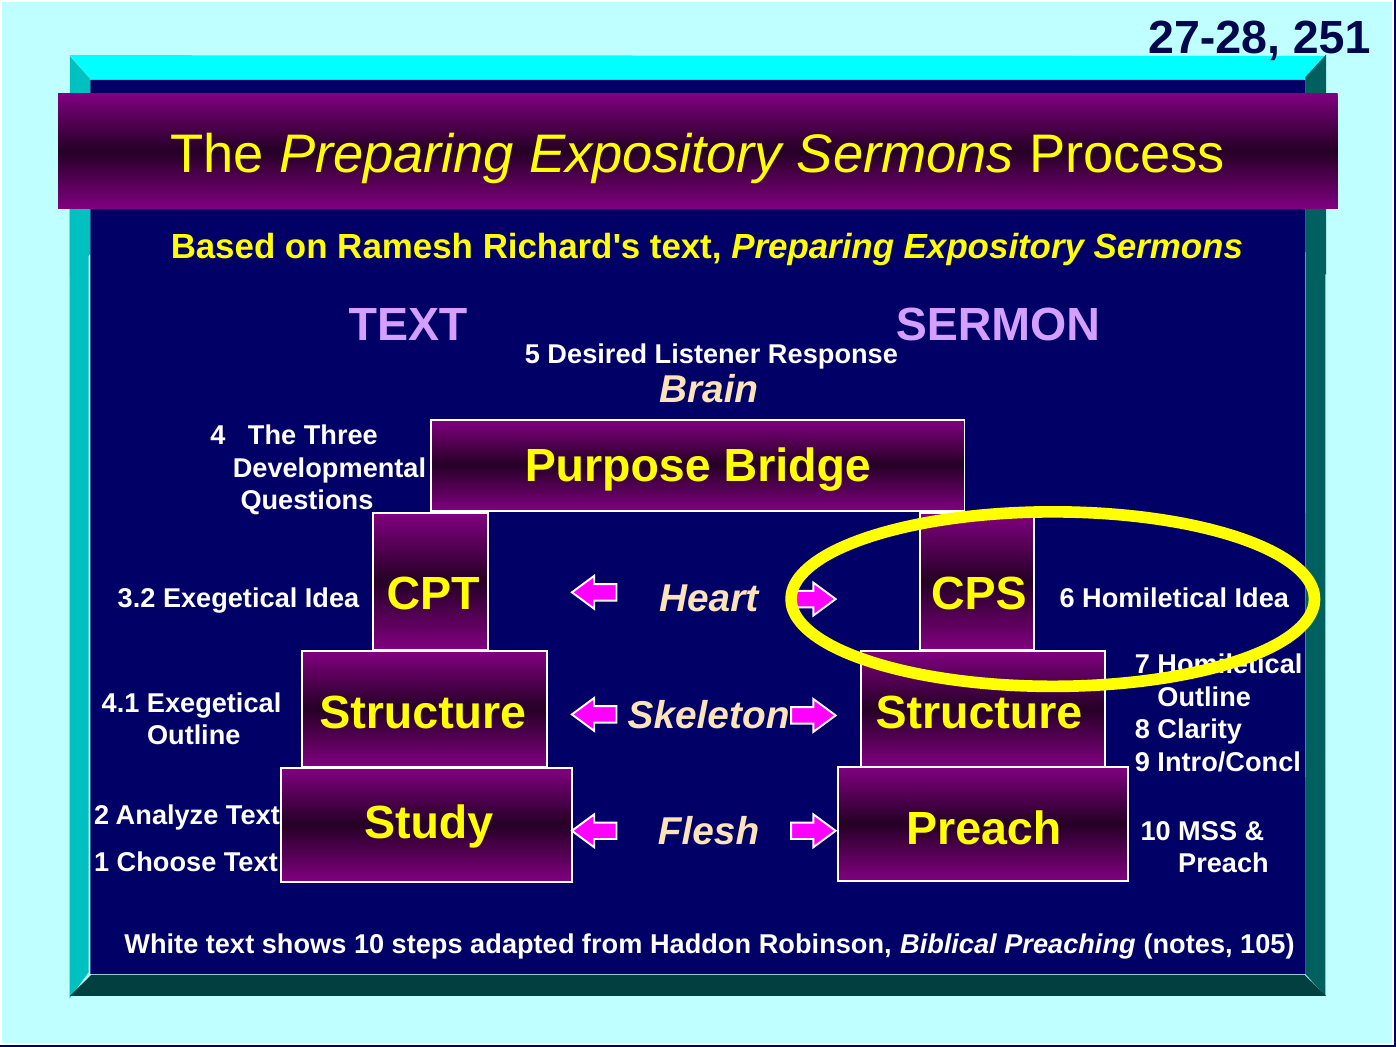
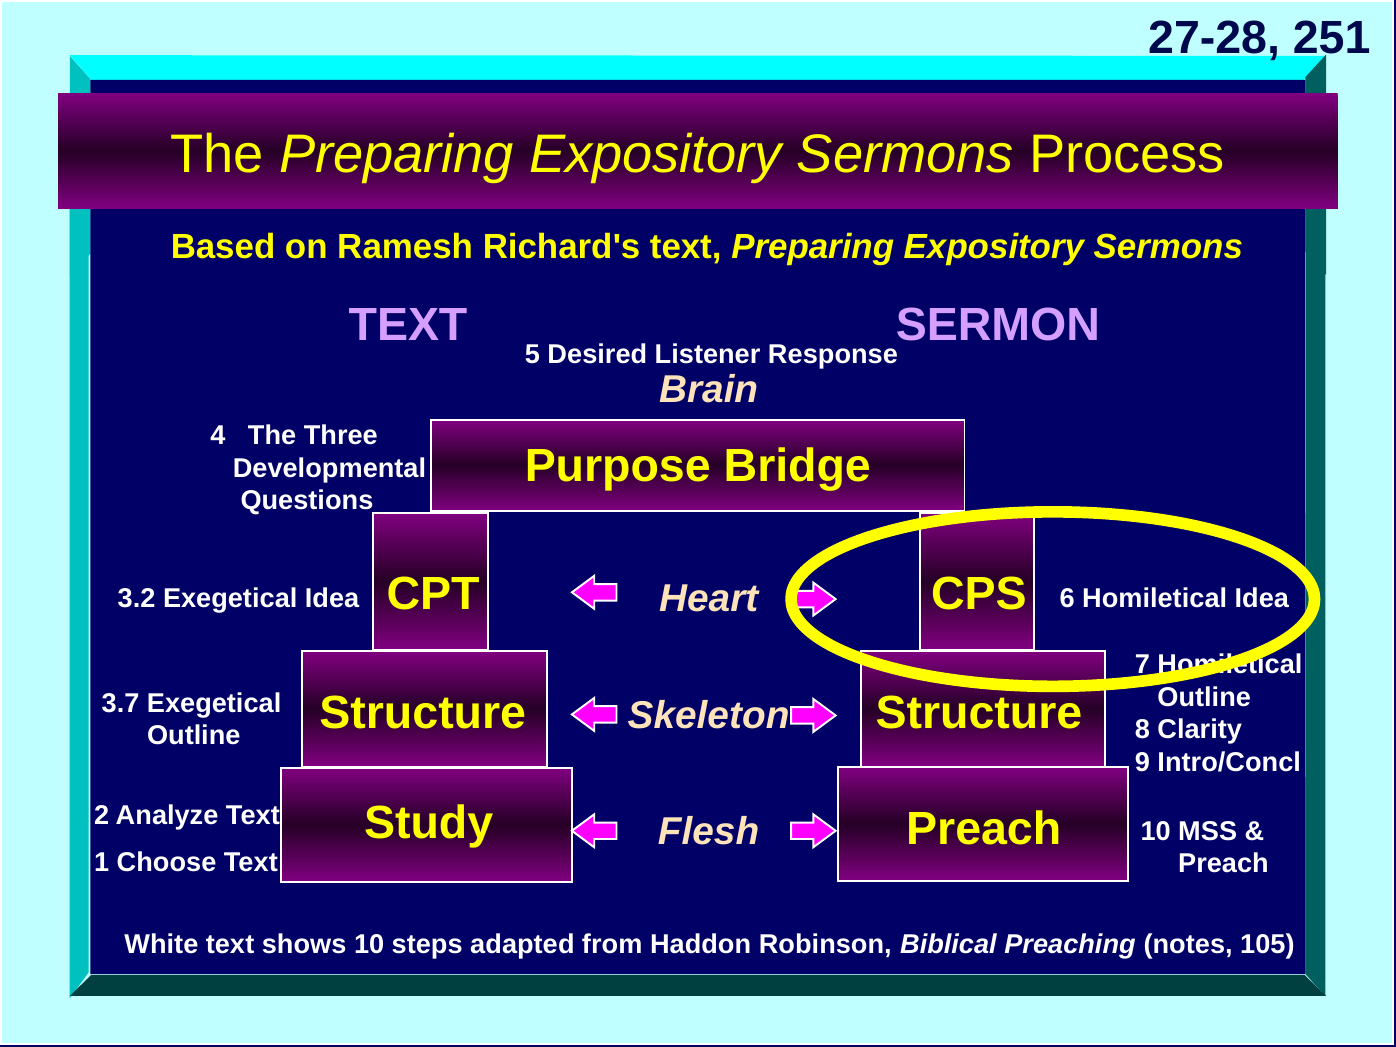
4.1: 4.1 -> 3.7
